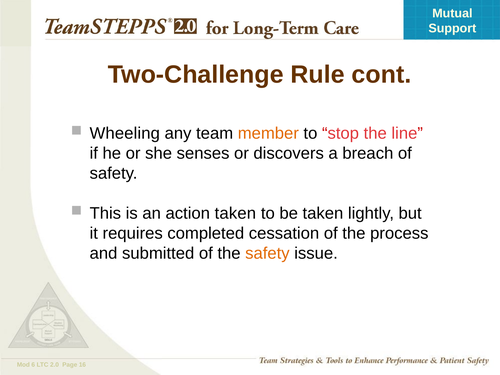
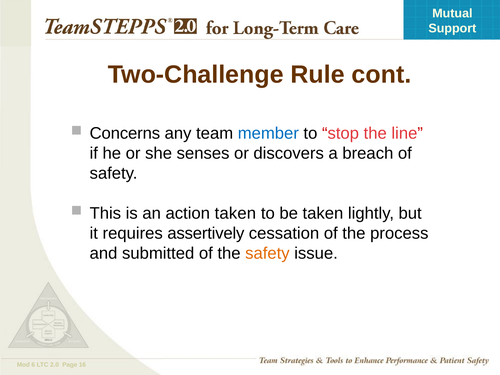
Wheeling: Wheeling -> Concerns
member colour: orange -> blue
completed: completed -> assertively
